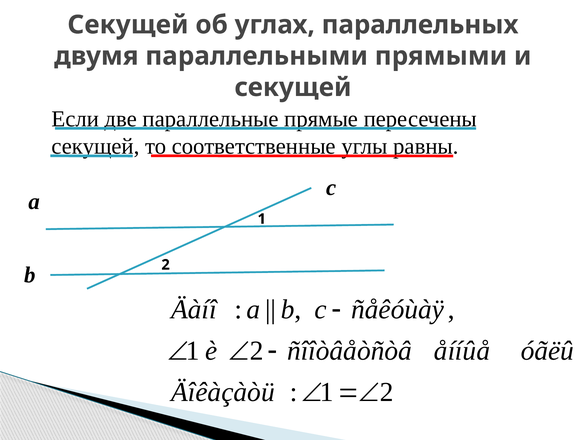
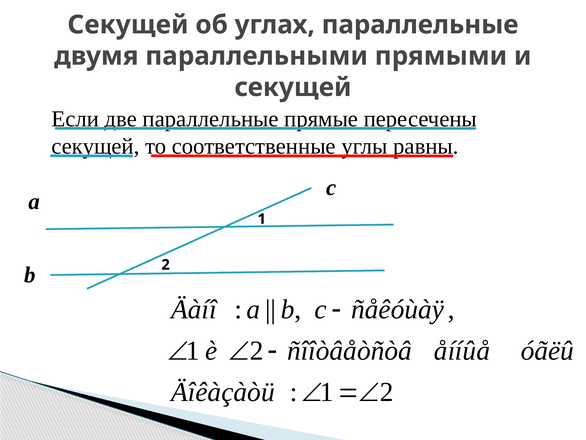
углах параллельных: параллельных -> параллельные
